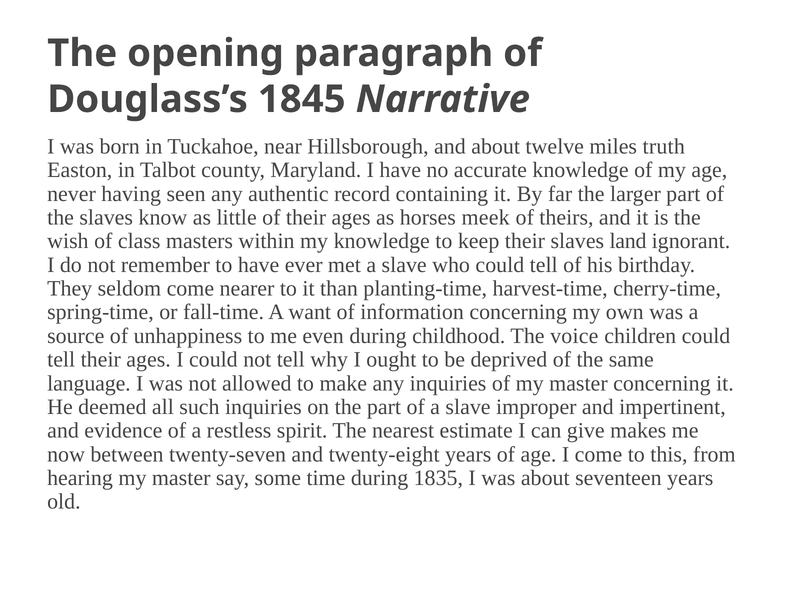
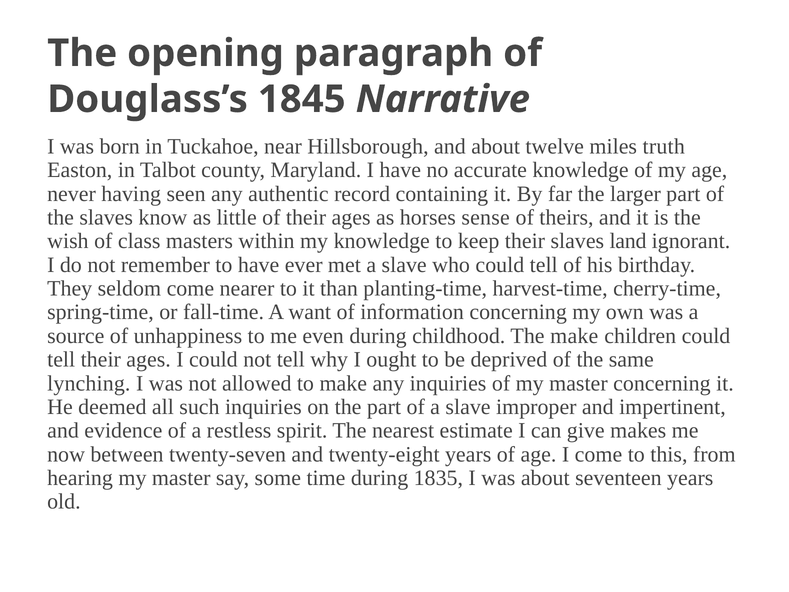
meek: meek -> sense
The voice: voice -> make
language: language -> lynching
